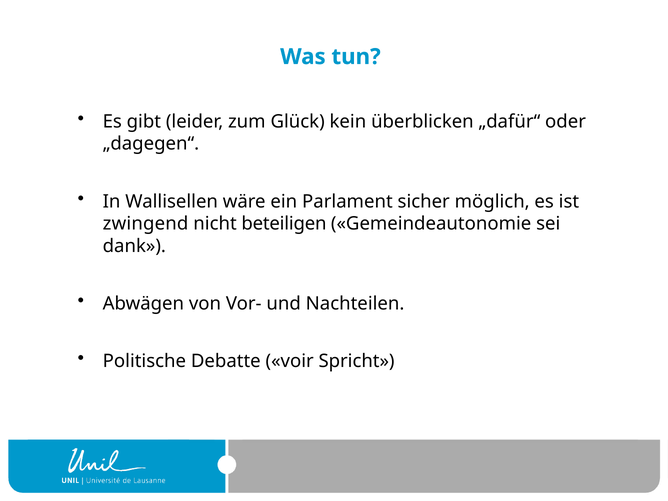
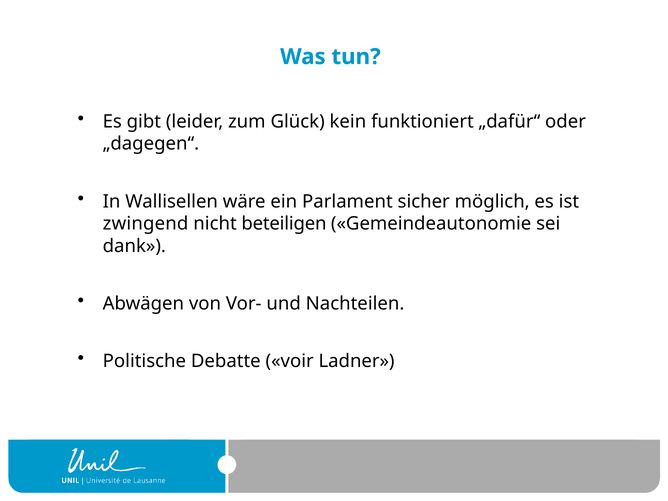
überblicken: überblicken -> funktioniert
Spricht: Spricht -> Ladner
